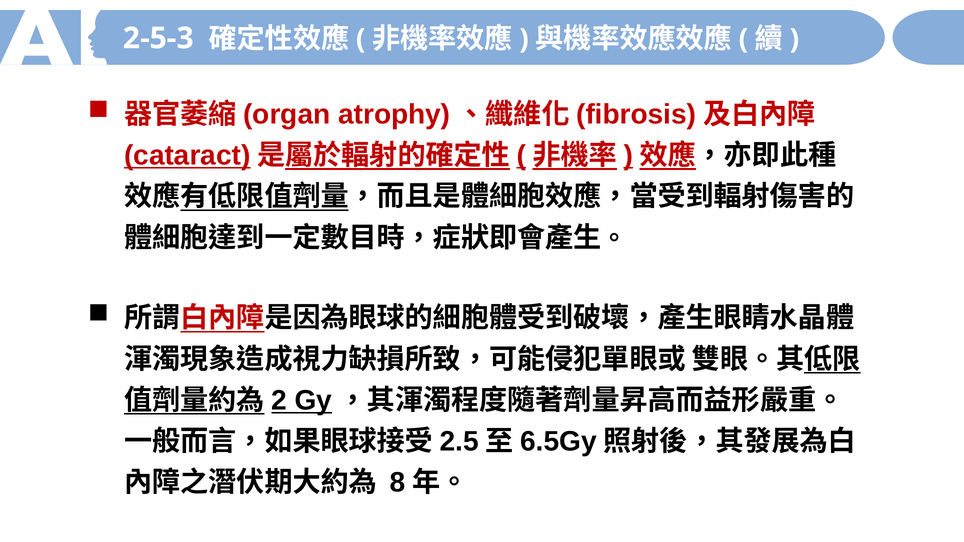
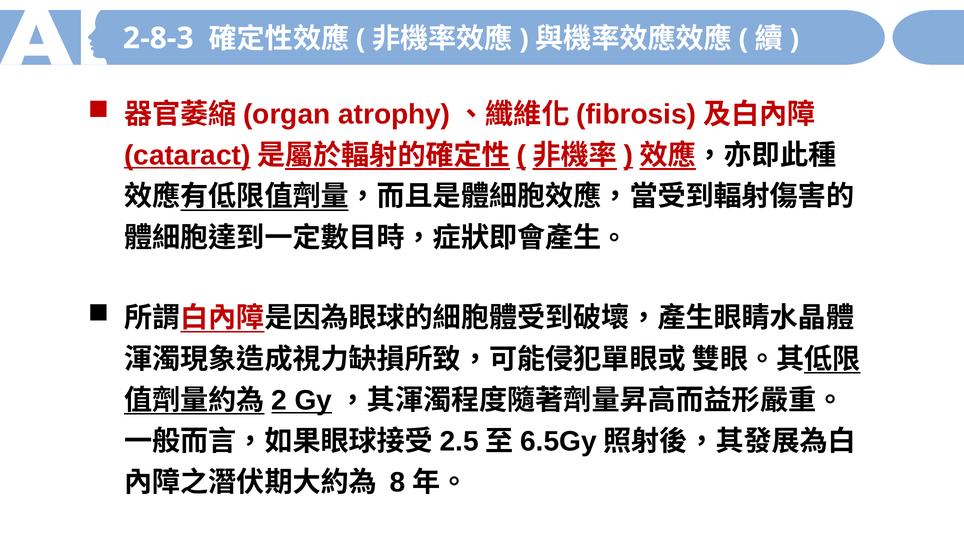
2-5-3: 2-5-3 -> 2-8-3
